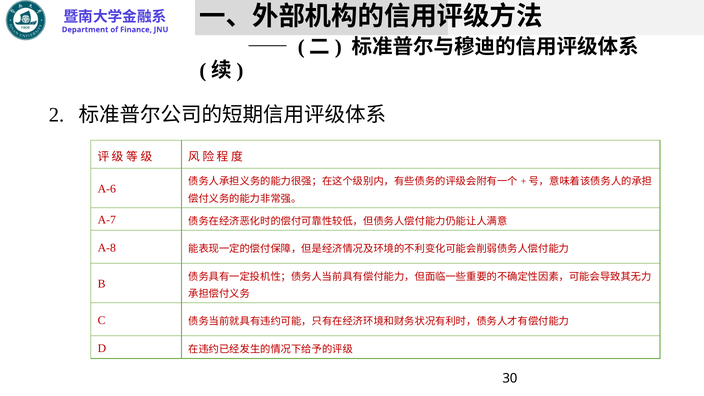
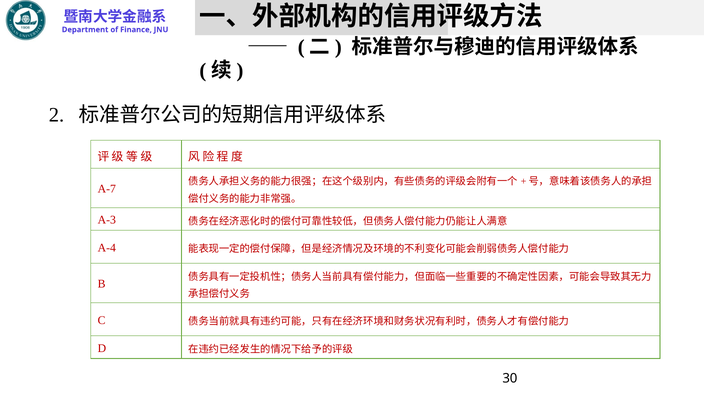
A-6: A-6 -> A-7
A-7: A-7 -> A-3
A-8: A-8 -> A-4
